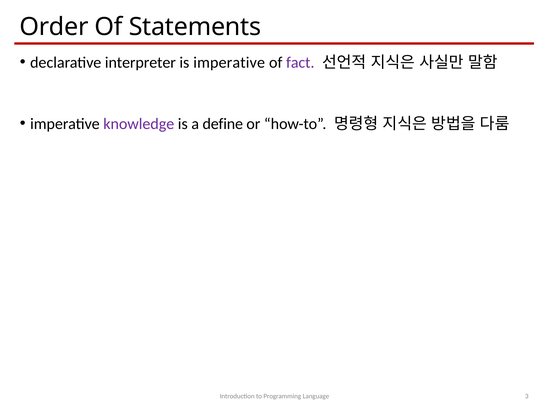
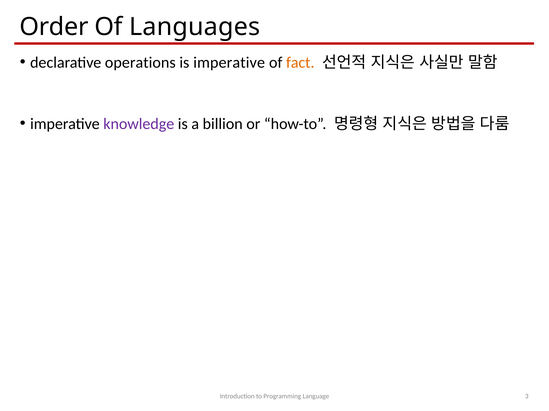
Statements: Statements -> Languages
interpreter: interpreter -> operations
fact colour: purple -> orange
define: define -> billion
